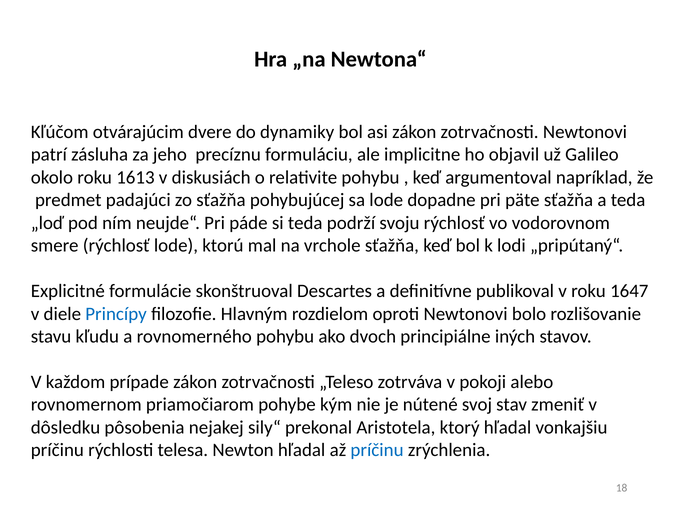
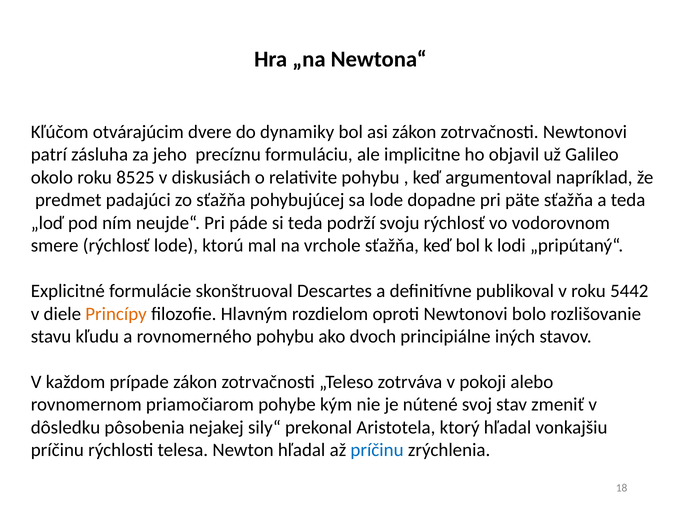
1613: 1613 -> 8525
1647: 1647 -> 5442
Princípy colour: blue -> orange
